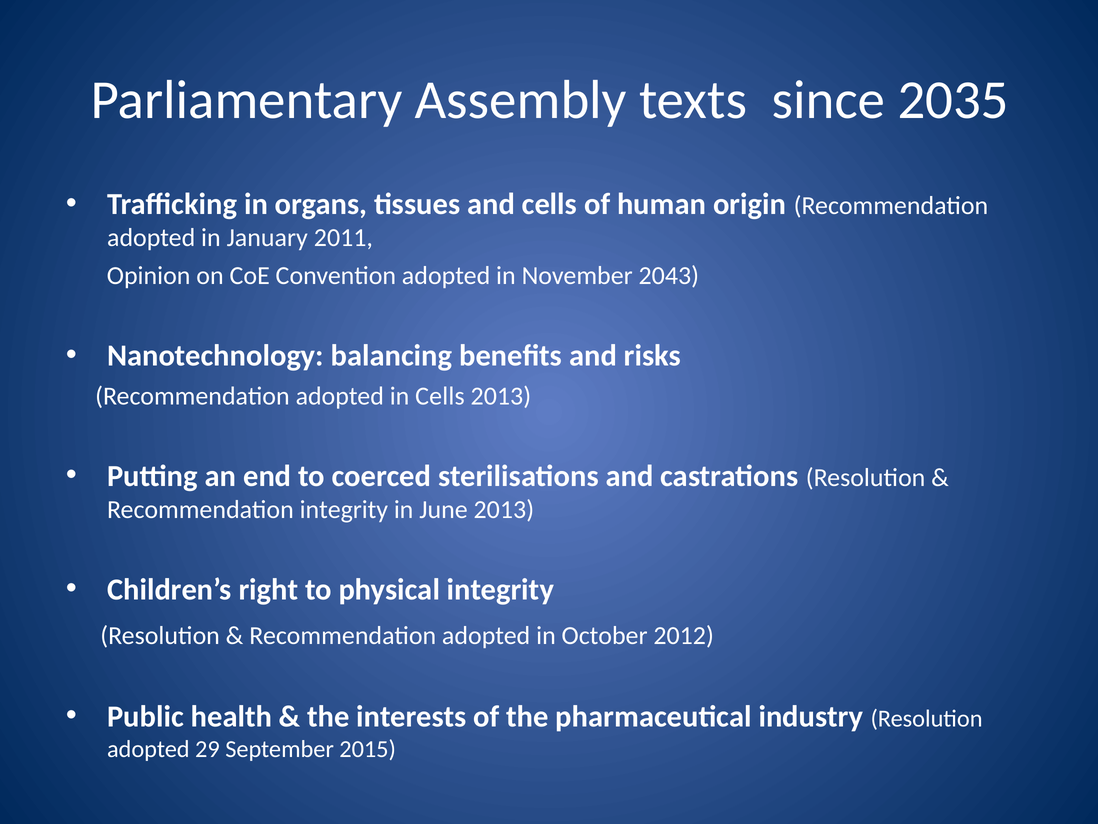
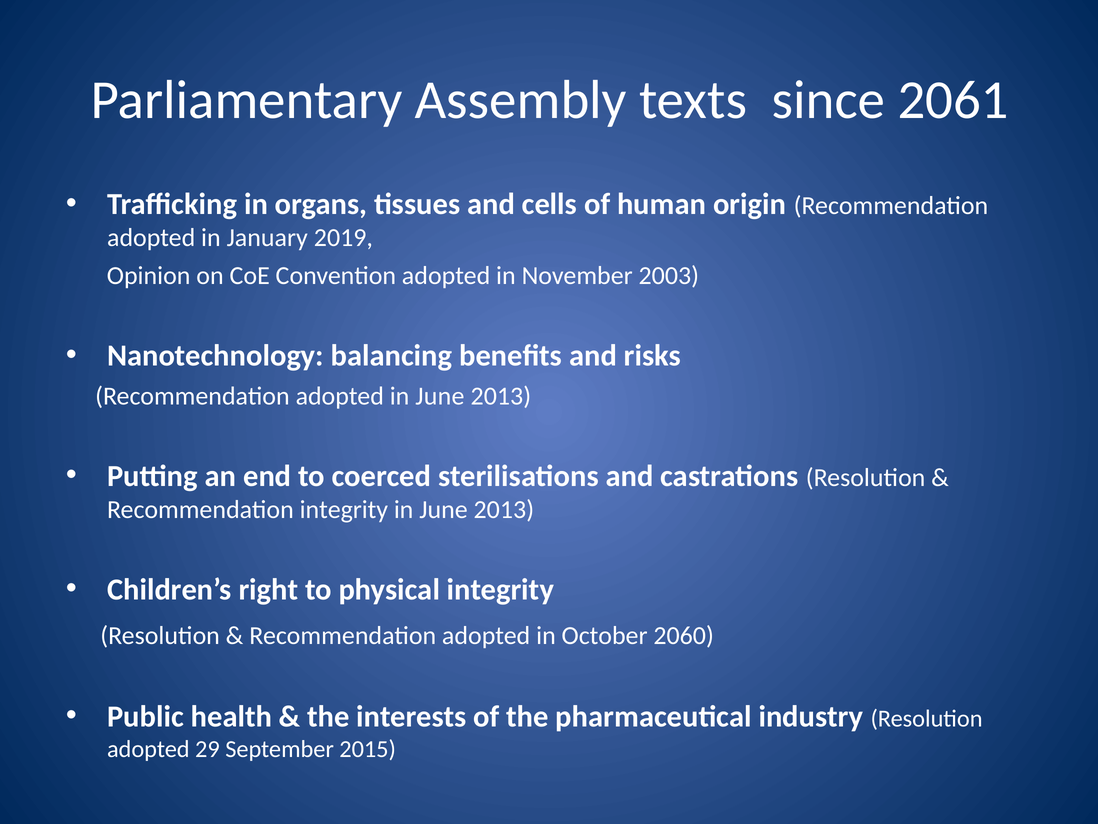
2035: 2035 -> 2061
2011: 2011 -> 2019
2043: 2043 -> 2003
adopted in Cells: Cells -> June
2012: 2012 -> 2060
